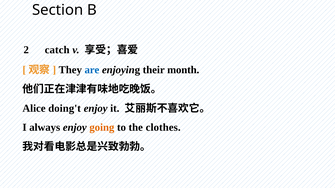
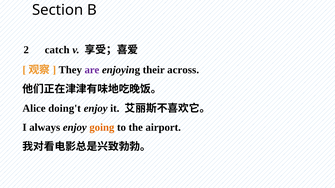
are colour: blue -> purple
month: month -> across
clothes: clothes -> airport
